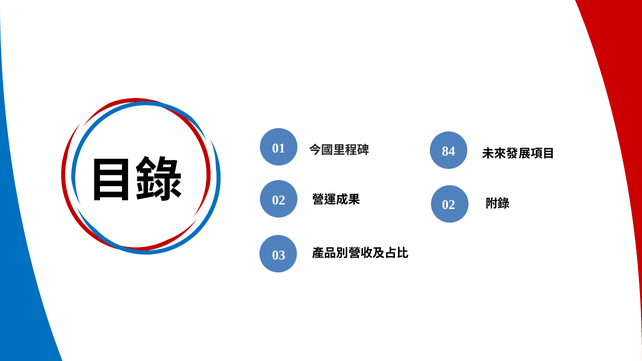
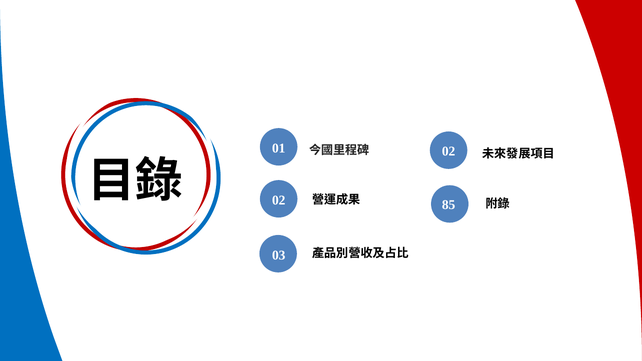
84 at (449, 152): 84 -> 02
02 at (449, 205): 02 -> 85
